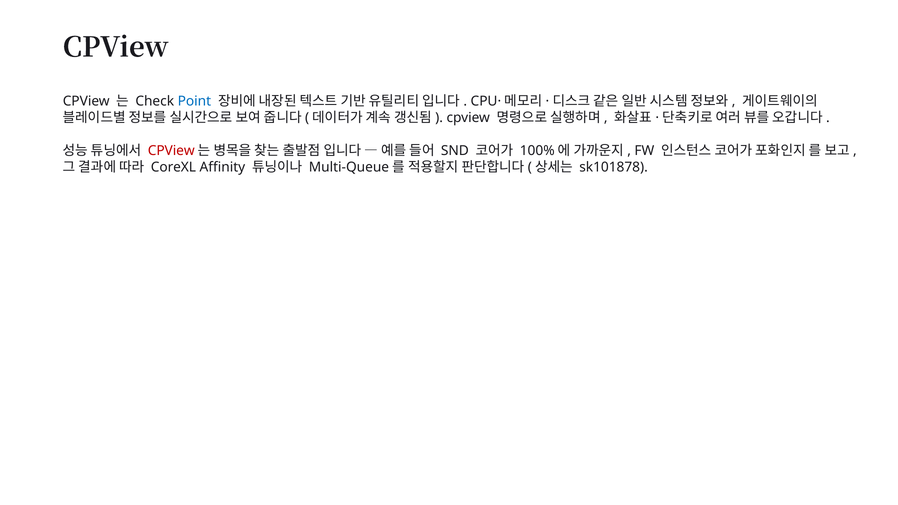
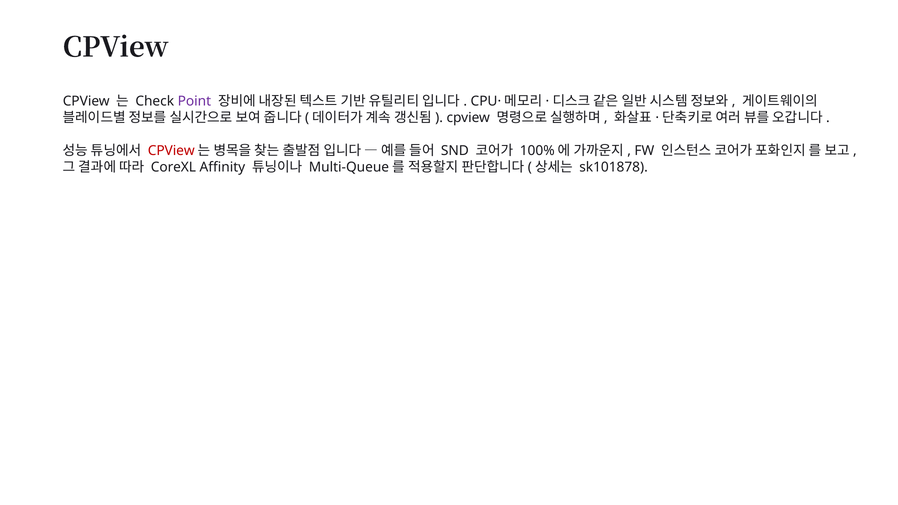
Point colour: blue -> purple
